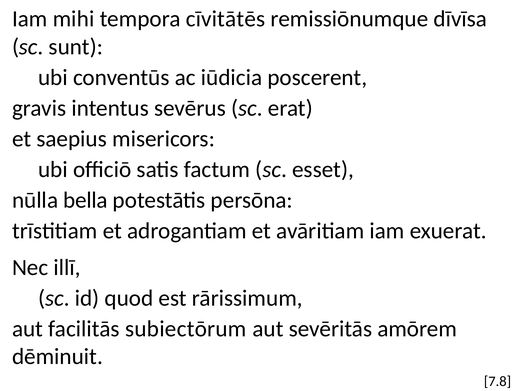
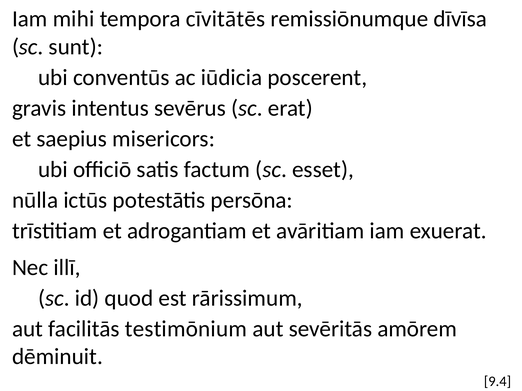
bella: bella -> ictūs
subiectōrum: subiectōrum -> testimōnium
7.8: 7.8 -> 9.4
